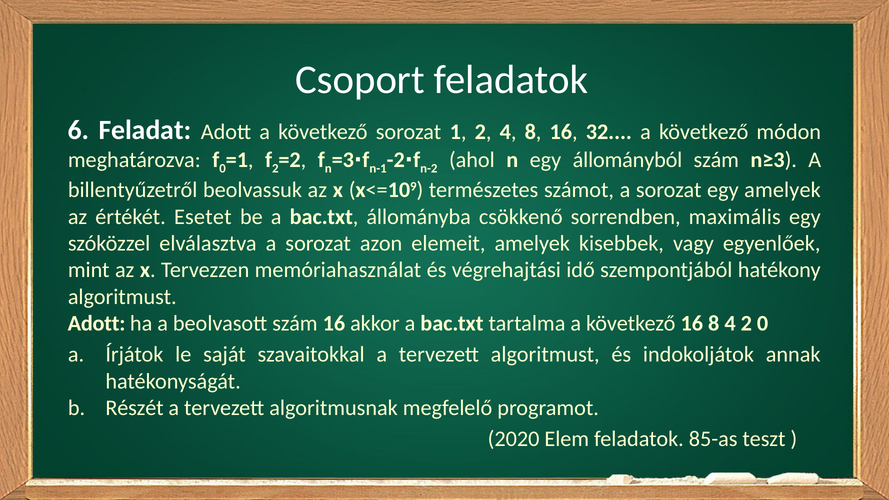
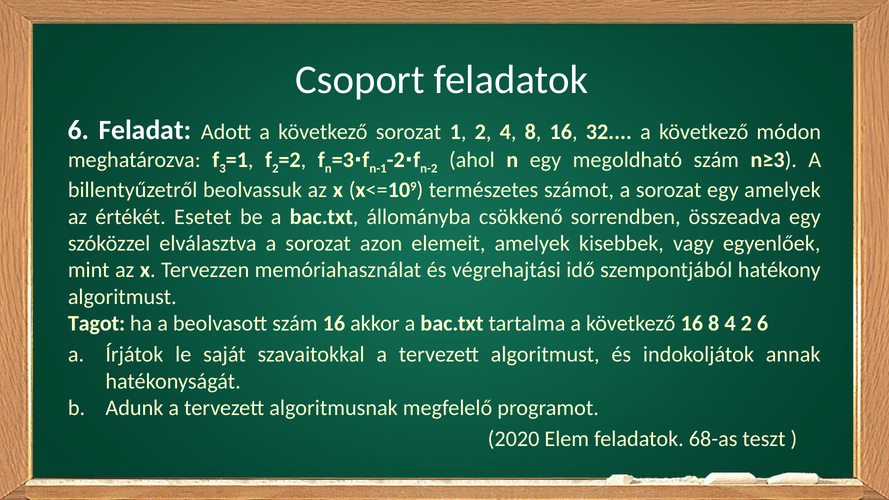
állományból: állományból -> megoldható
0 at (223, 168): 0 -> 3
maximális: maximális -> összeadva
Adott at (97, 324): Adott -> Tagot
2 0: 0 -> 6
Részét: Részét -> Adunk
85-as: 85-as -> 68-as
